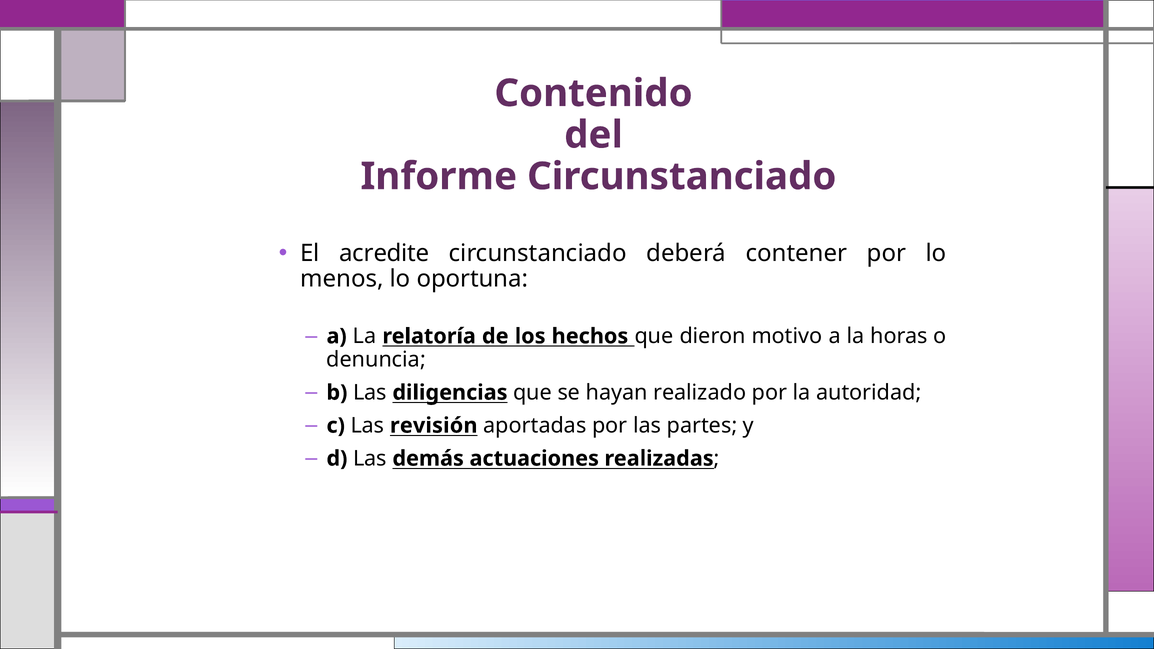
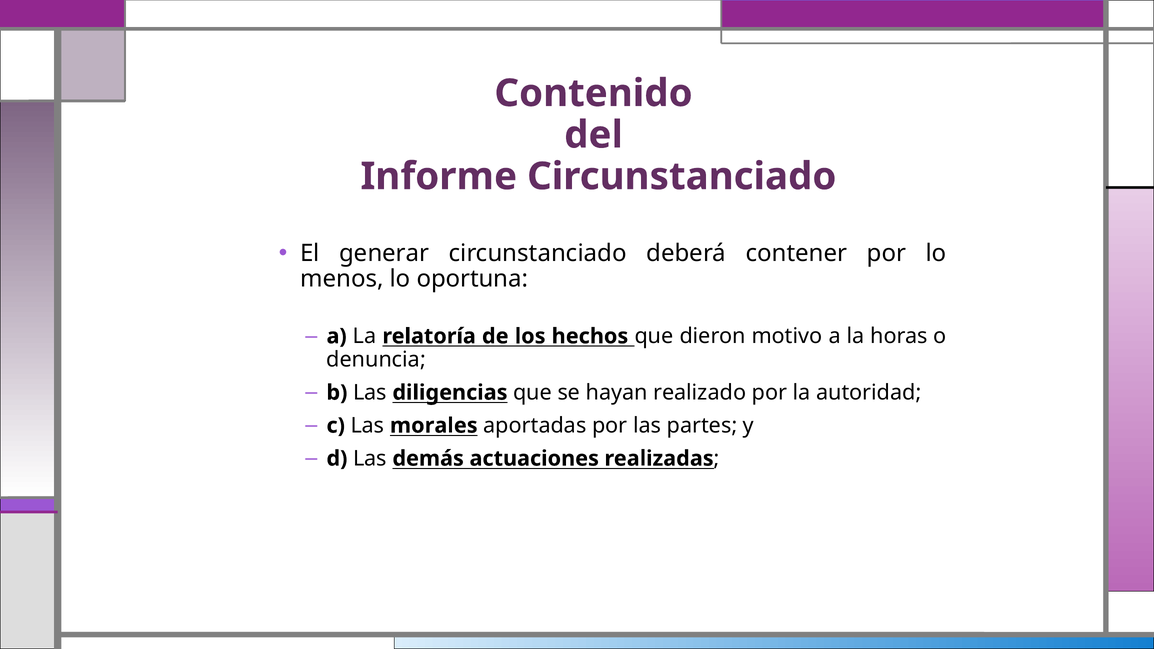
acredite: acredite -> generar
revisión: revisión -> morales
